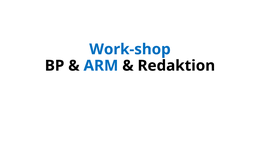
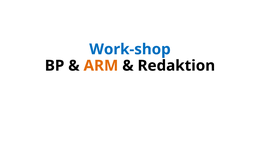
ARM colour: blue -> orange
